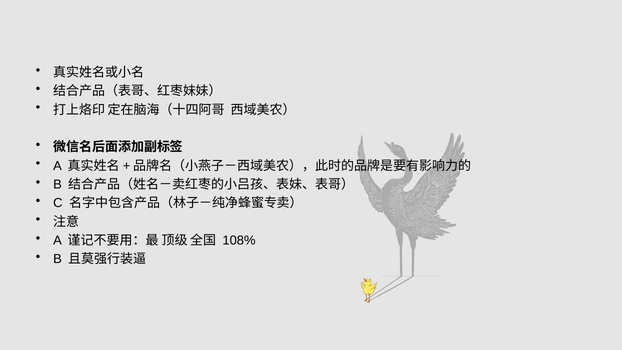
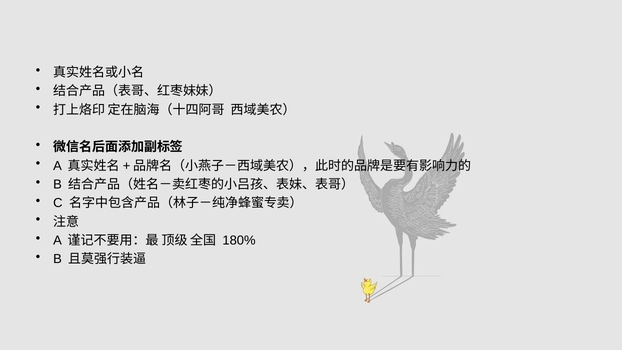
108%: 108% -> 180%
